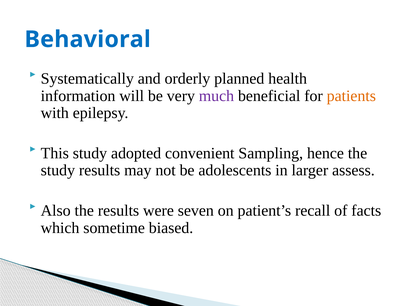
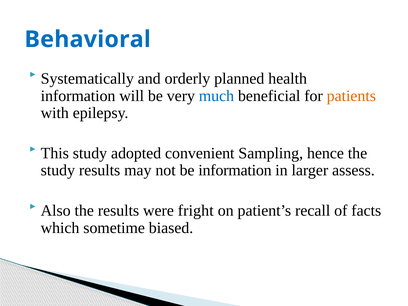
much colour: purple -> blue
be adolescents: adolescents -> information
seven: seven -> fright
